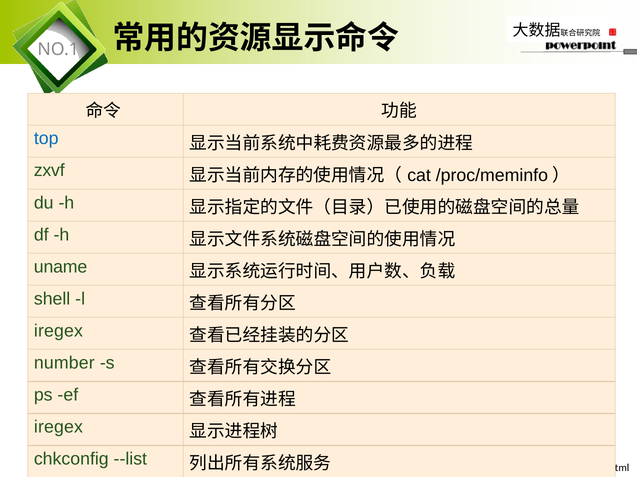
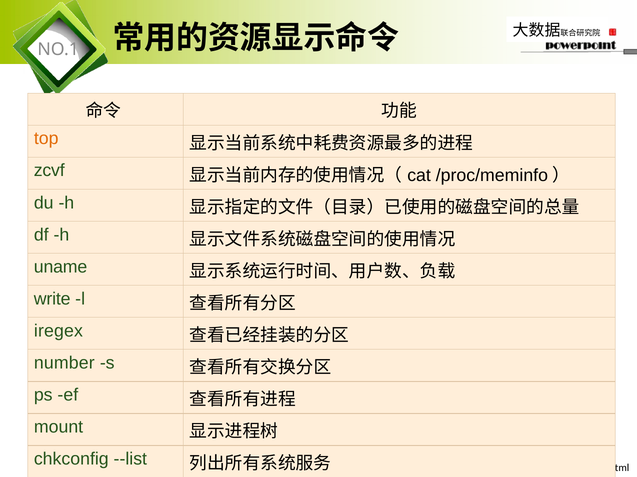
top colour: blue -> orange
zxvf: zxvf -> zcvf
shell: shell -> write
iregex at (58, 428): iregex -> mount
